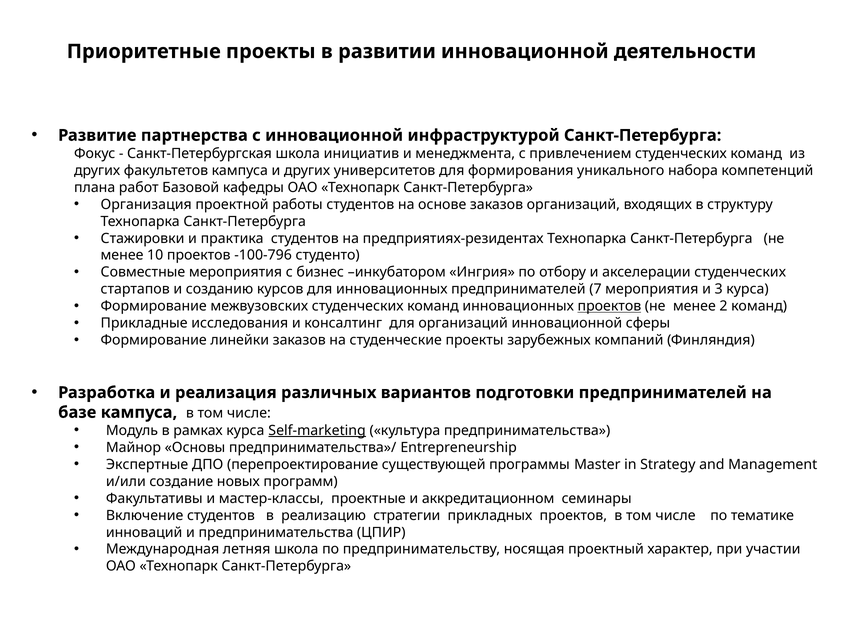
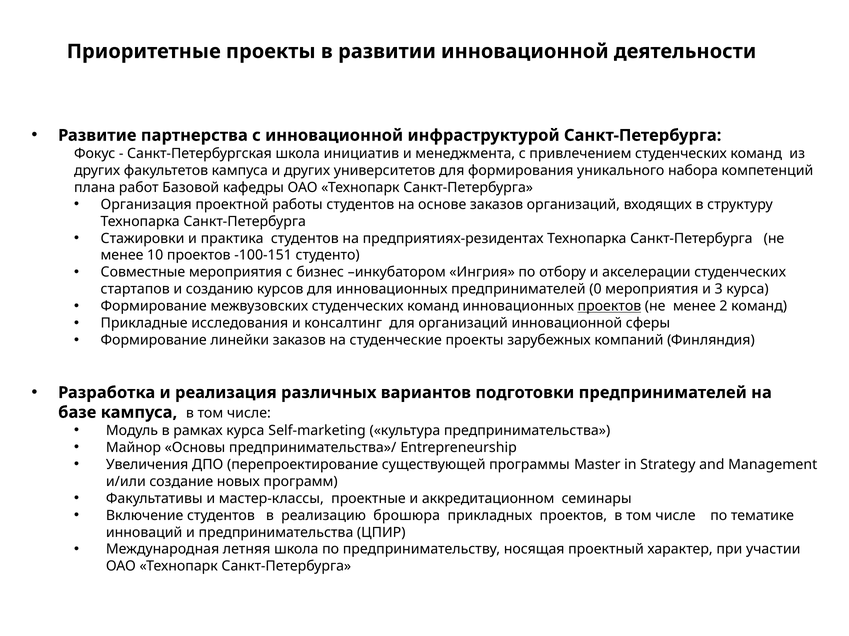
-100-796: -100-796 -> -100-151
7: 7 -> 0
Self-marketing underline: present -> none
Экспертные: Экспертные -> Увеличения
стратегии: стратегии -> брошюра
